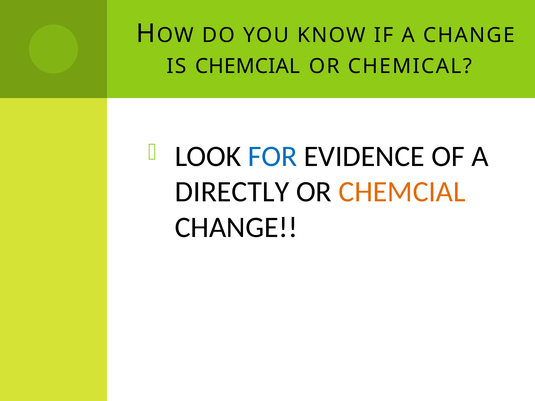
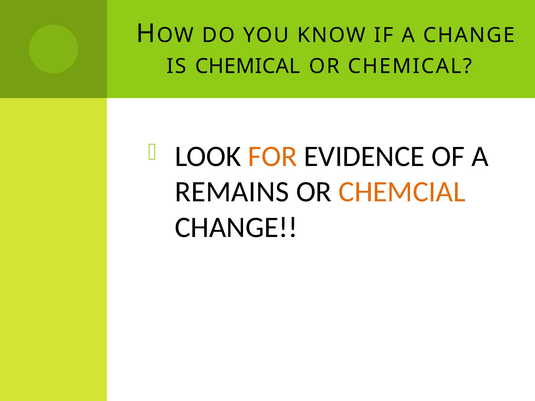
IS CHEMCIAL: CHEMCIAL -> CHEMICAL
FOR colour: blue -> orange
DIRECTLY: DIRECTLY -> REMAINS
